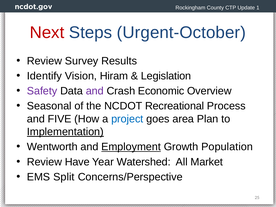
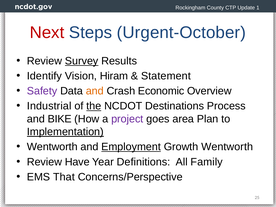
Survey underline: none -> present
Legislation: Legislation -> Statement
and at (95, 91) colour: purple -> orange
Seasonal: Seasonal -> Industrial
the underline: none -> present
Recreational: Recreational -> Destinations
FIVE: FIVE -> BIKE
project colour: blue -> purple
Growth Population: Population -> Wentworth
Watershed: Watershed -> Definitions
Market: Market -> Family
Split: Split -> That
